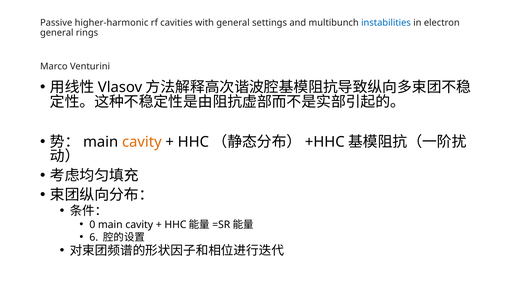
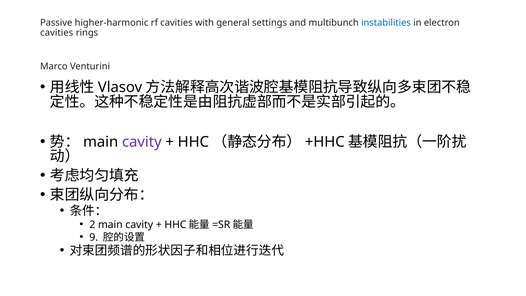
general at (57, 33): general -> cavities
cavity at (142, 142) colour: orange -> purple
0: 0 -> 2
6: 6 -> 9
